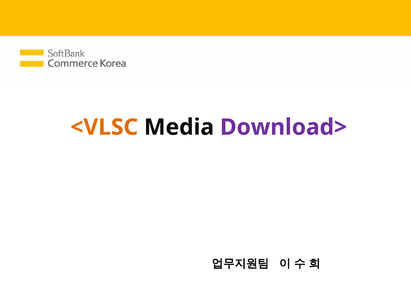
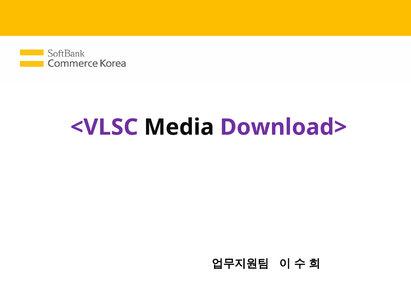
<VLSC colour: orange -> purple
